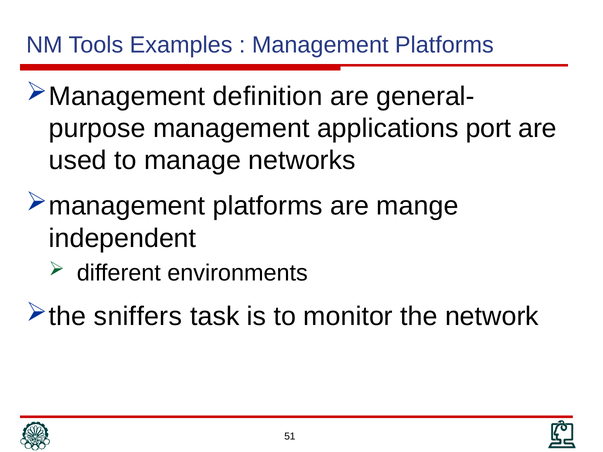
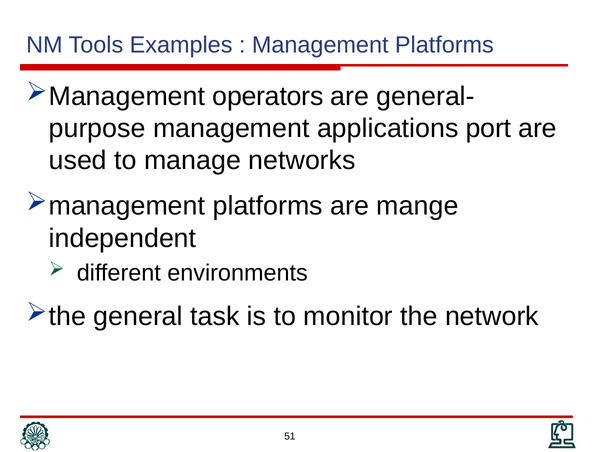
definition: definition -> operators
sniffers: sniffers -> general
